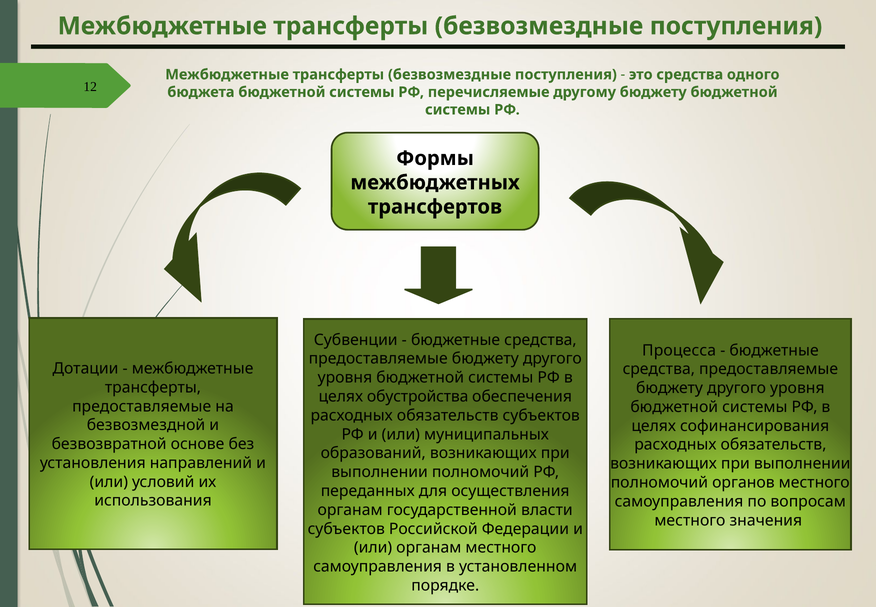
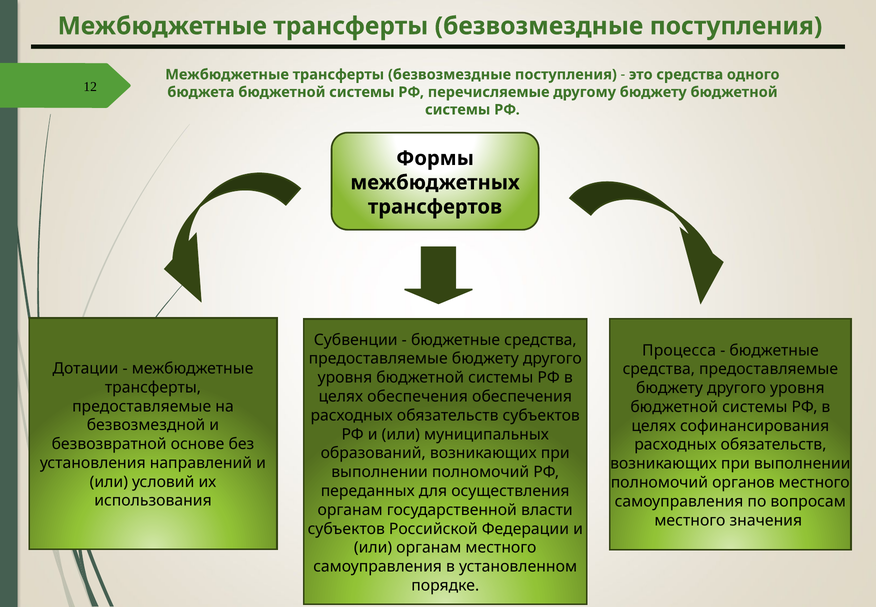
целях обустройства: обустройства -> обеспечения
